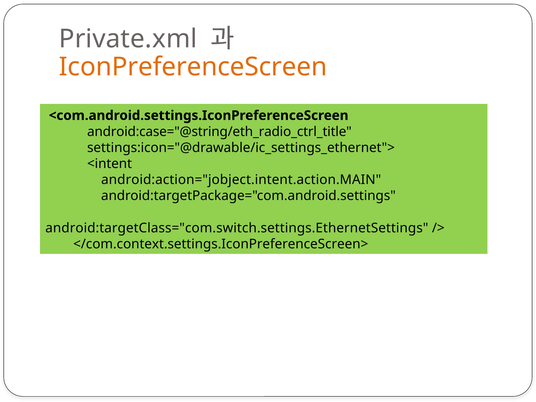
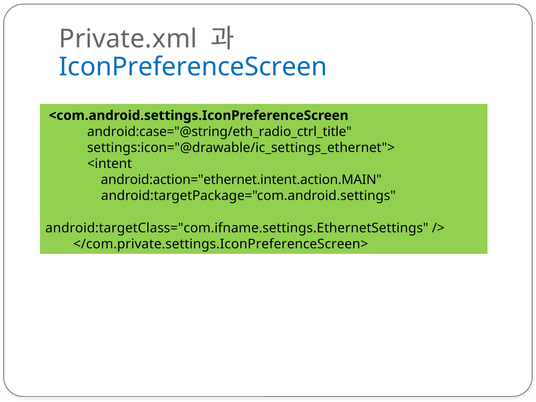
IconPreferenceScreen colour: orange -> blue
android:action="jobject.intent.action.MAIN: android:action="jobject.intent.action.MAIN -> android:action="ethernet.intent.action.MAIN
android:targetClass="com.switch.settings.EthernetSettings: android:targetClass="com.switch.settings.EthernetSettings -> android:targetClass="com.ifname.settings.EthernetSettings
</com.context.settings.IconPreferenceScreen>: </com.context.settings.IconPreferenceScreen> -> </com.private.settings.IconPreferenceScreen>
